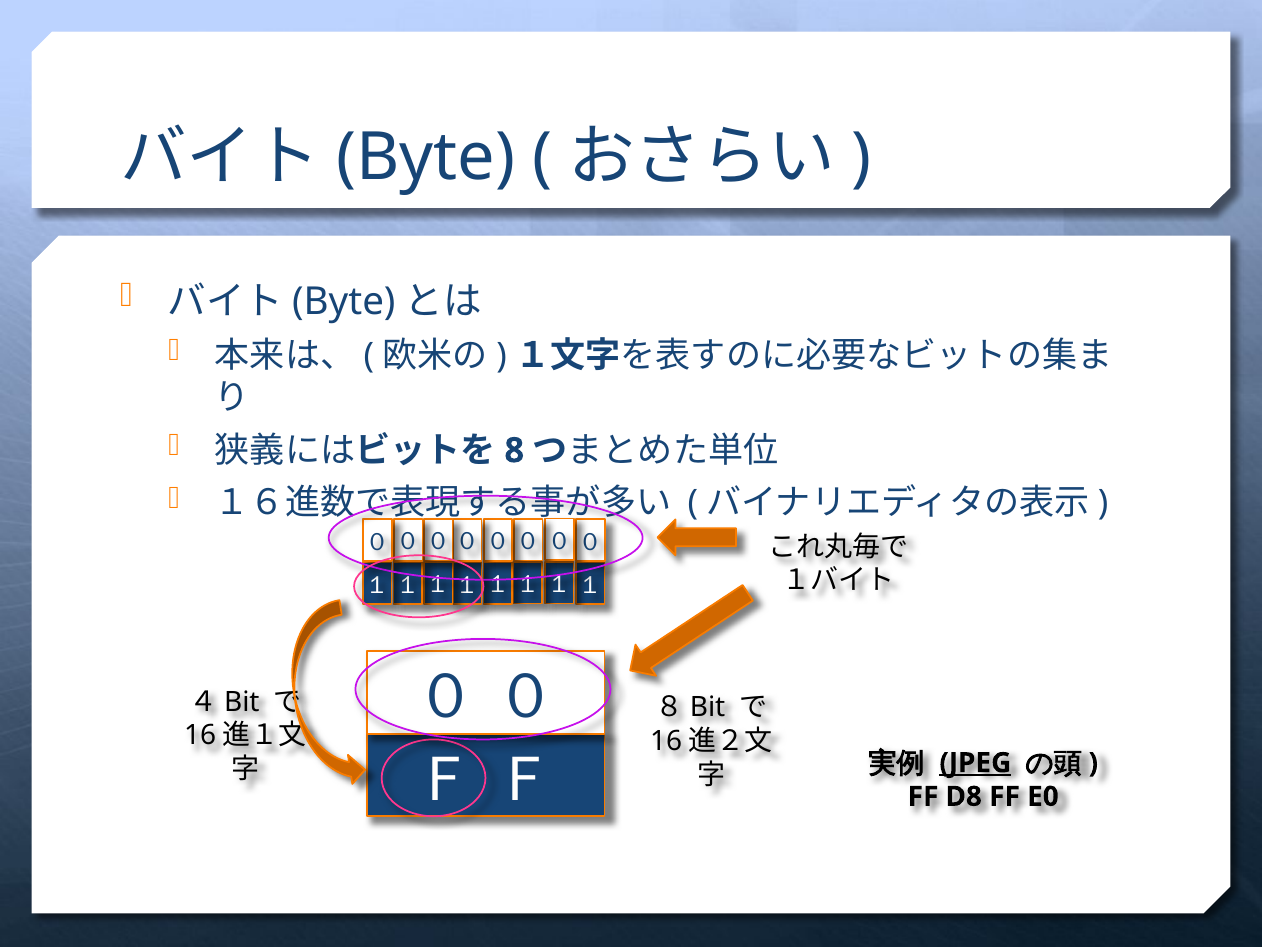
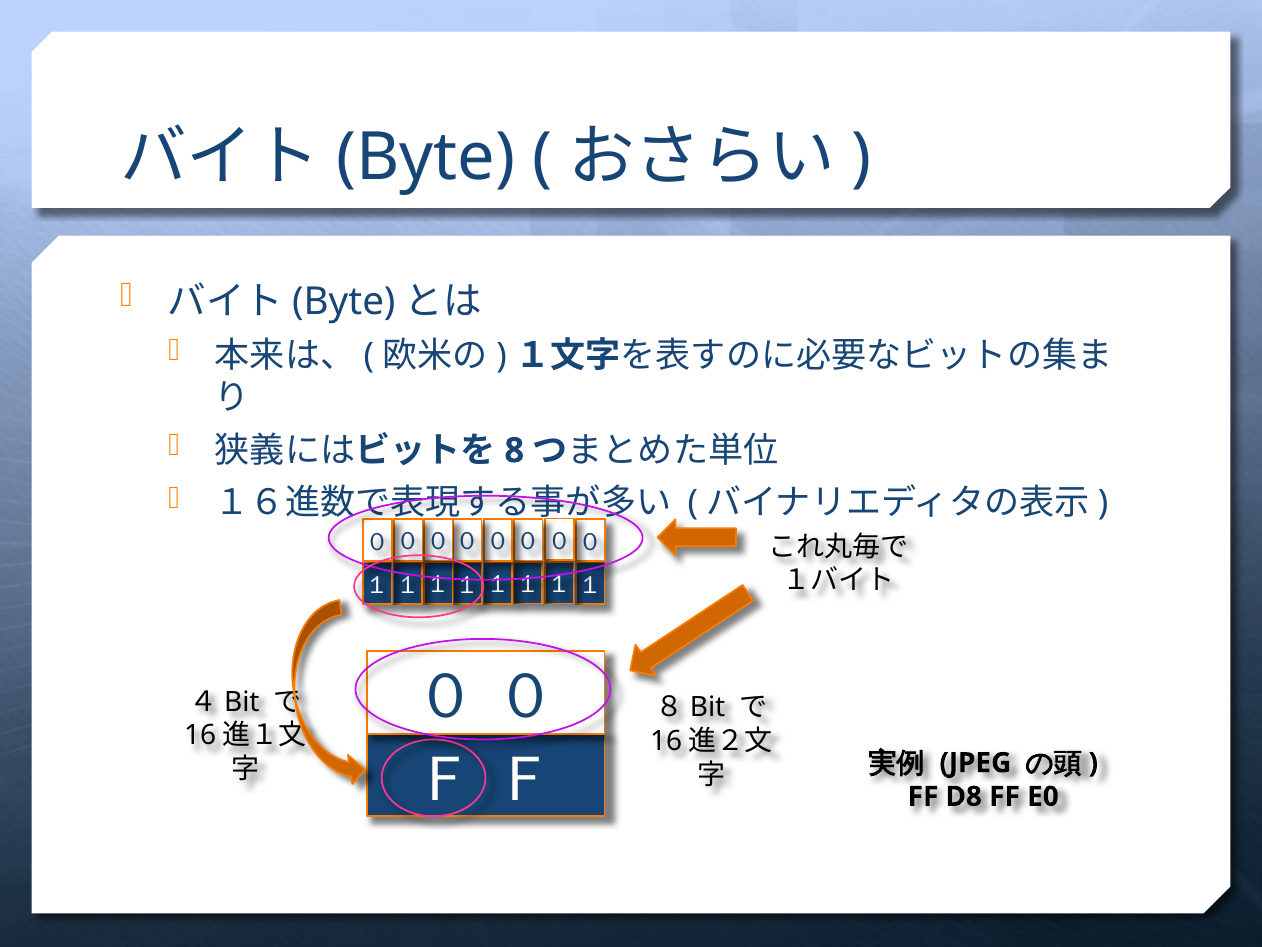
JPEG underline: present -> none
